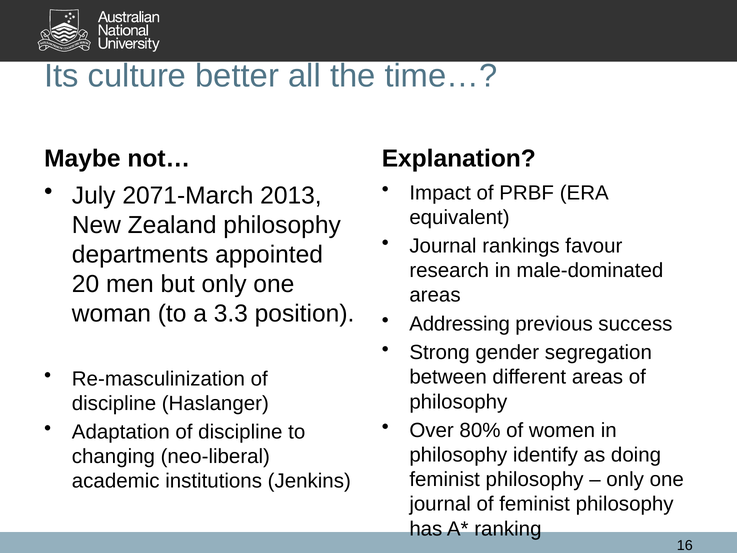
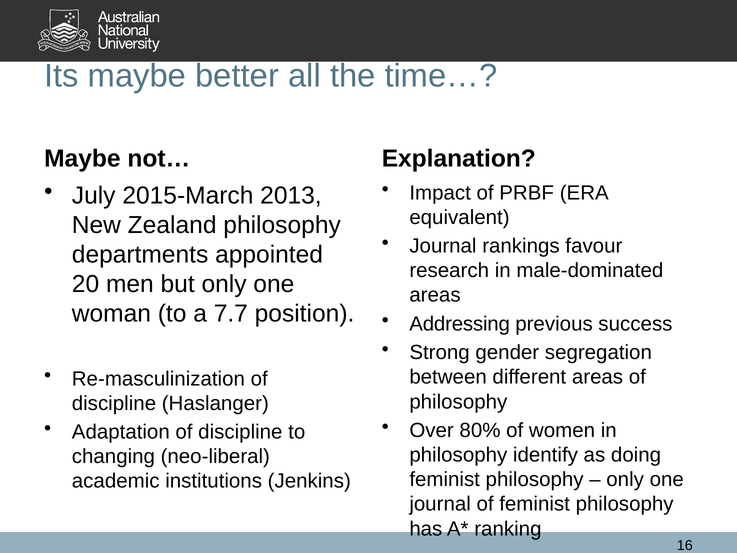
Its culture: culture -> maybe
2071-March: 2071-March -> 2015-March
3.3: 3.3 -> 7.7
